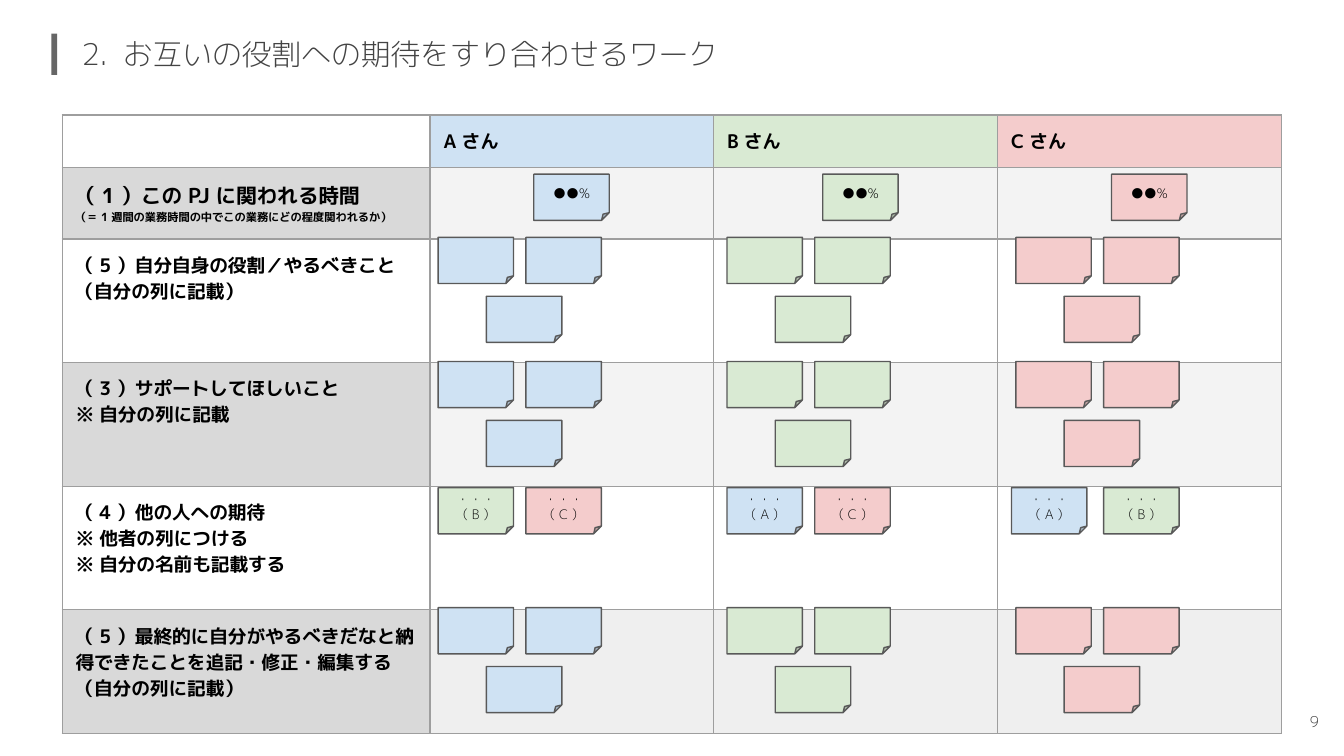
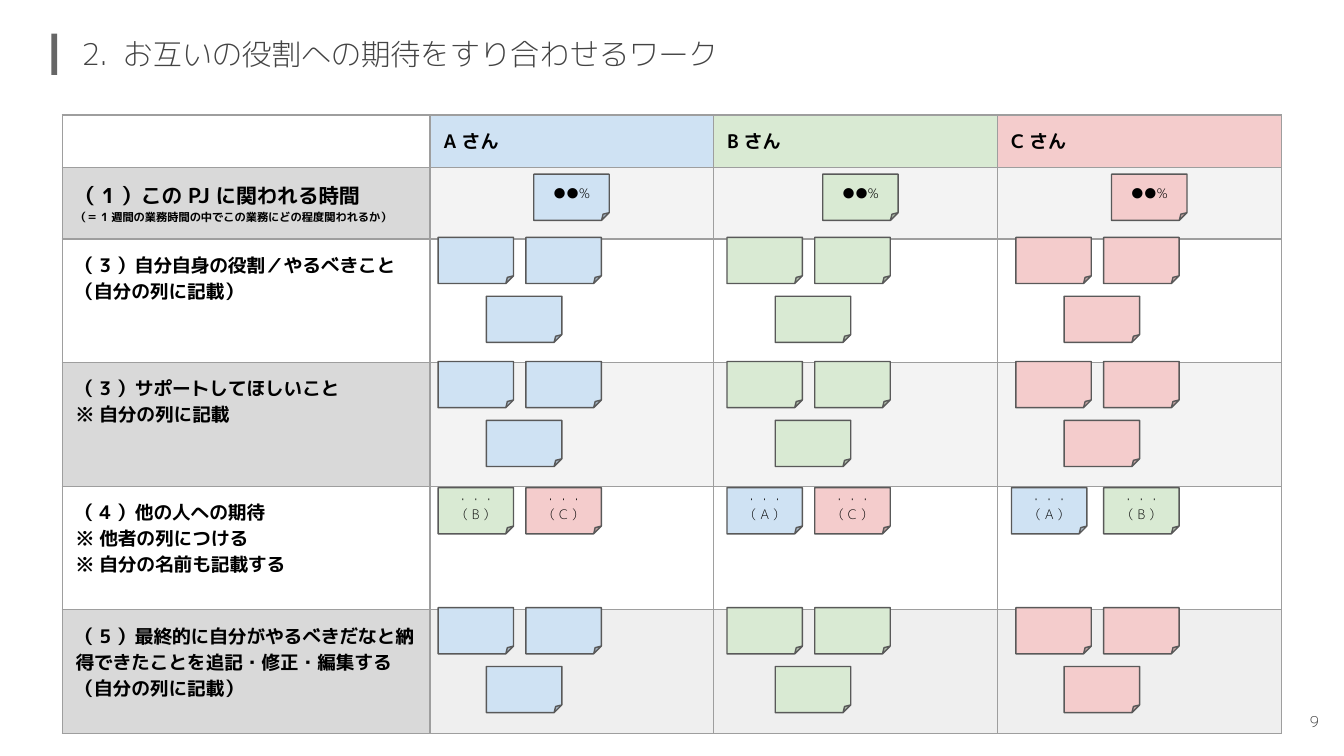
5 at (105, 266): 5 -> 3
